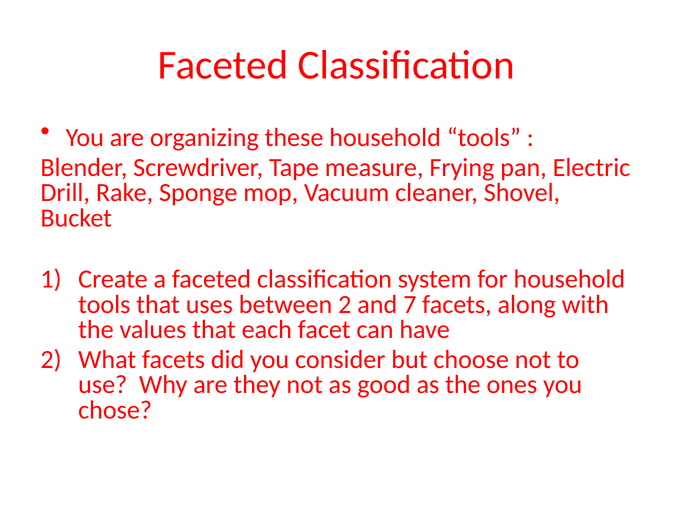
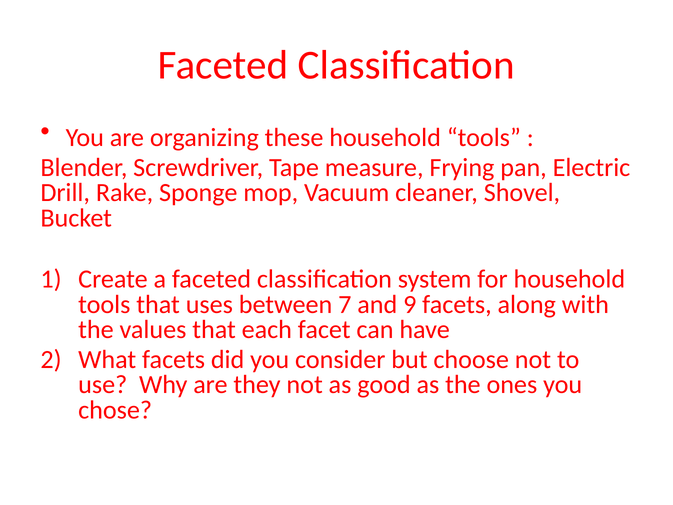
between 2: 2 -> 7
7: 7 -> 9
